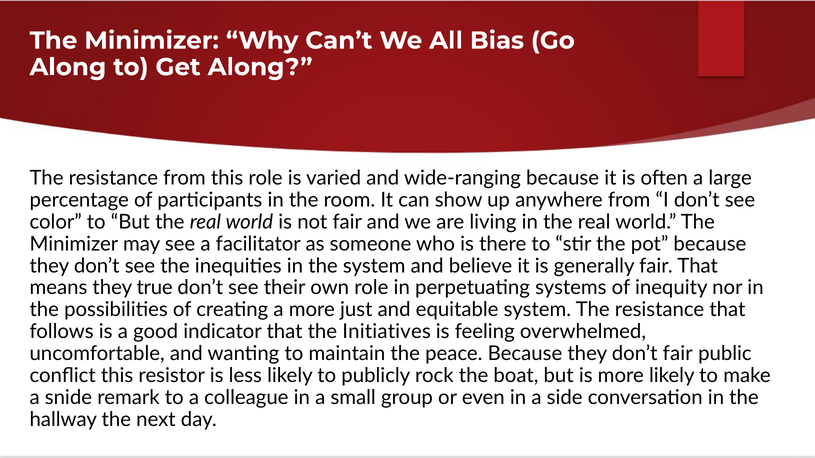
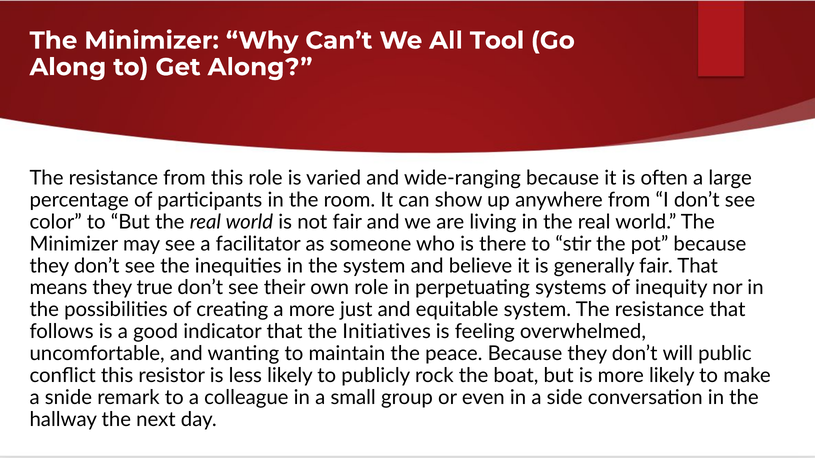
Bias: Bias -> Tool
don’t fair: fair -> will
